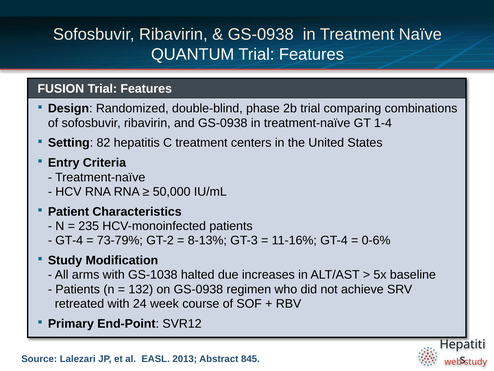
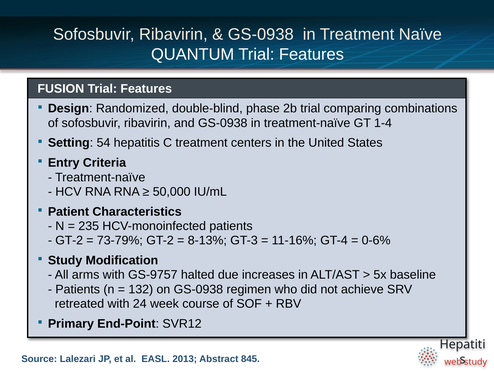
82: 82 -> 54
GT-4 at (69, 240): GT-4 -> GT-2
GS-1038: GS-1038 -> GS-9757
